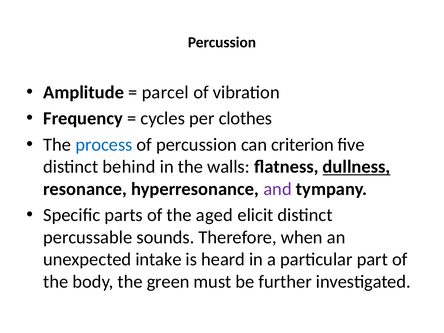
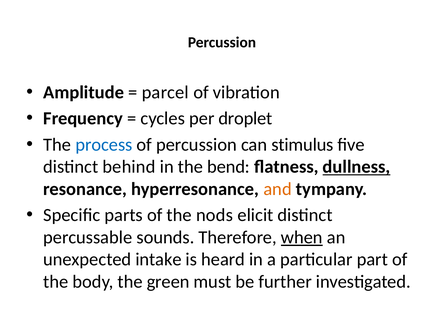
clothes: clothes -> droplet
criterion: criterion -> stimulus
walls: walls -> bend
and colour: purple -> orange
aged: aged -> nods
when underline: none -> present
